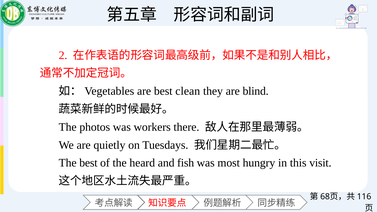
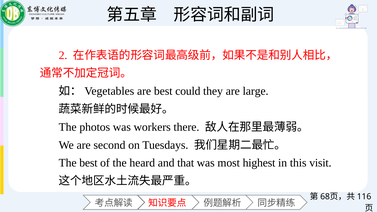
clean: clean -> could
blind: blind -> large
quietly: quietly -> second
fish: fish -> that
hungry: hungry -> highest
